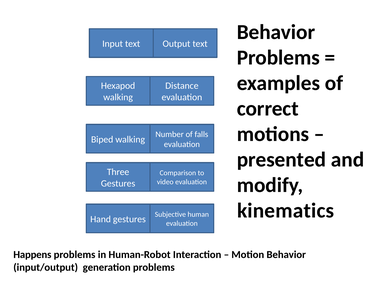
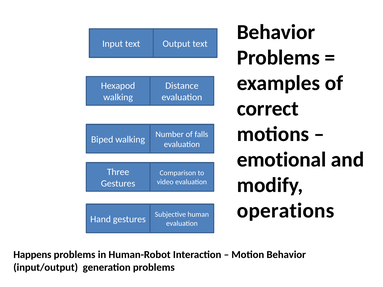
presented: presented -> emotional
kinematics: kinematics -> operations
